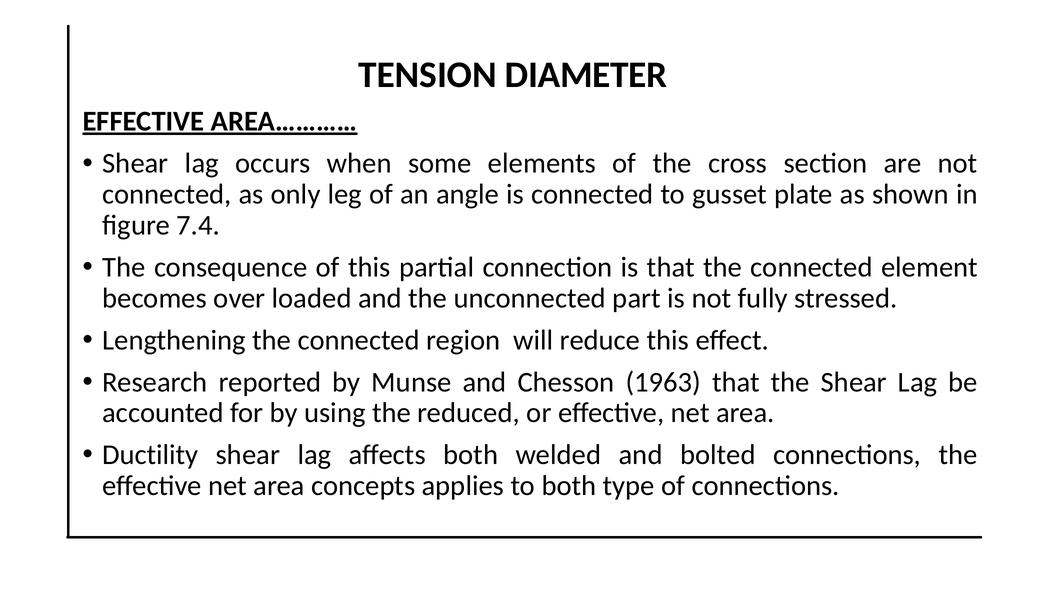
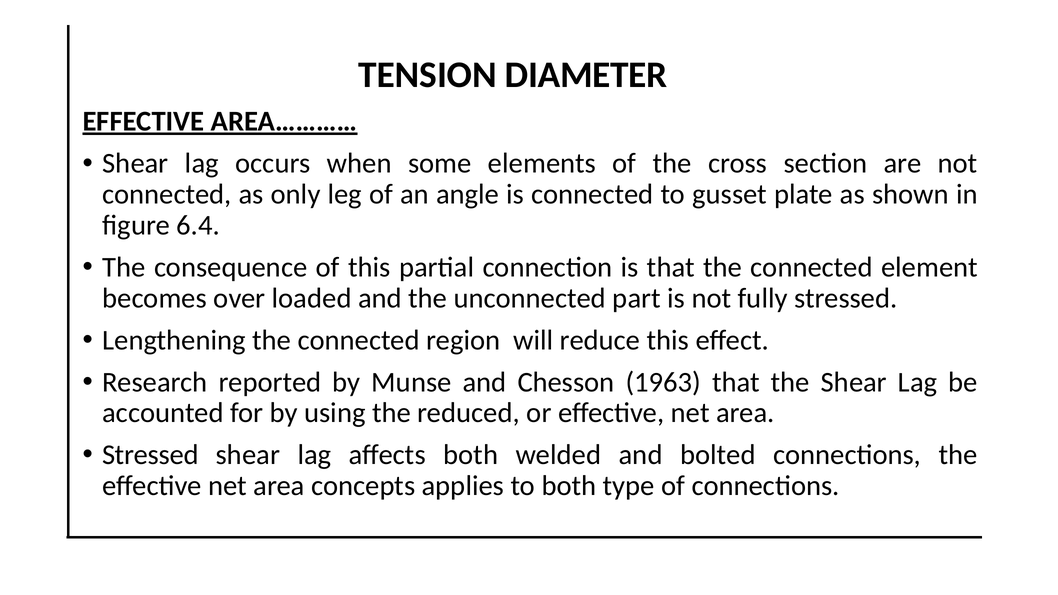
7.4: 7.4 -> 6.4
Ductility at (150, 455): Ductility -> Stressed
